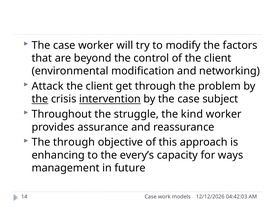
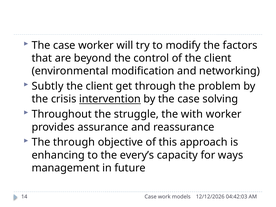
Attack: Attack -> Subtly
the at (40, 99) underline: present -> none
subject: subject -> solving
kind: kind -> with
